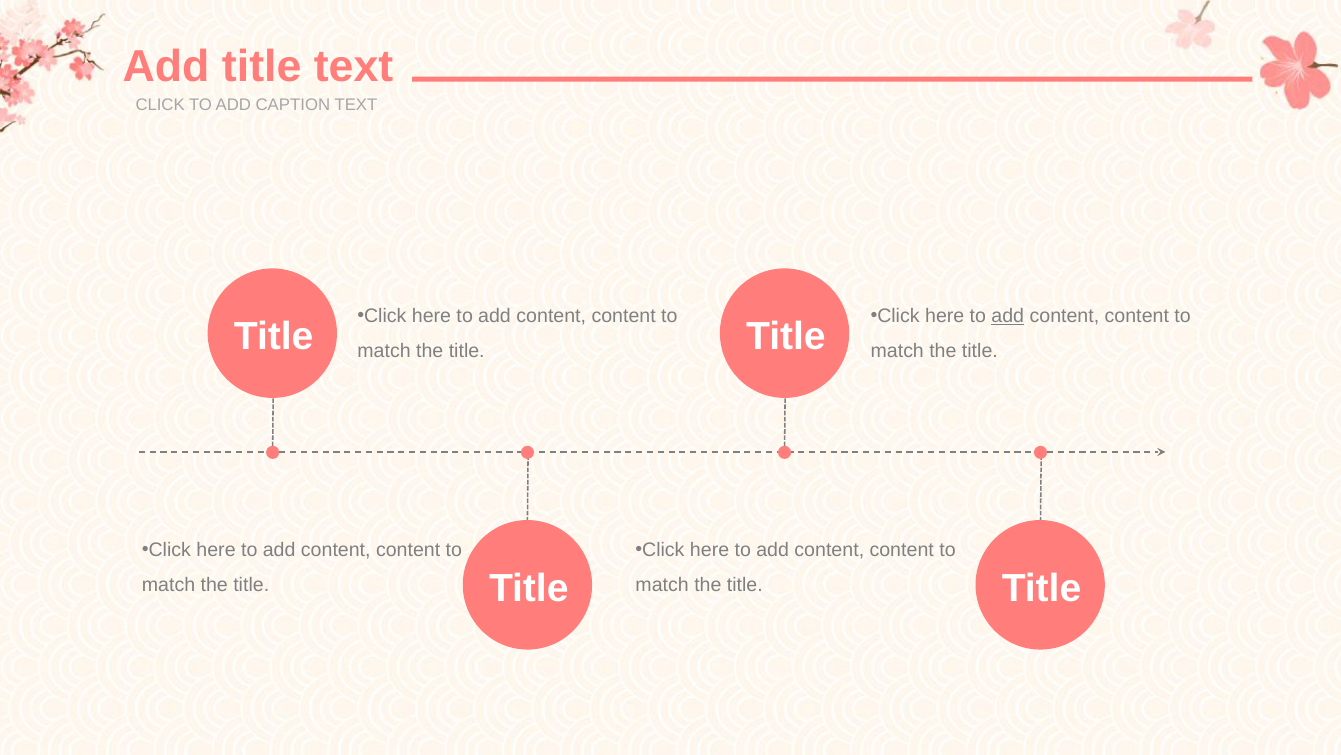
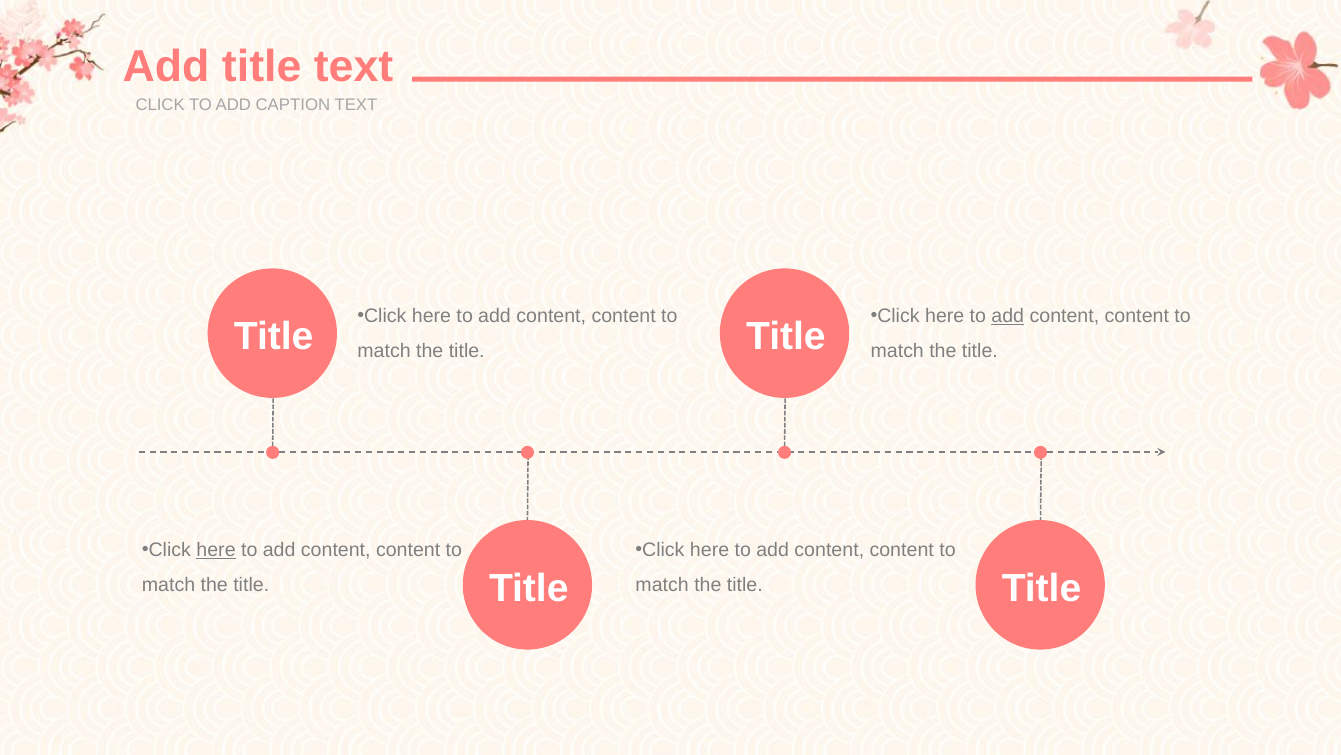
here at (216, 550) underline: none -> present
